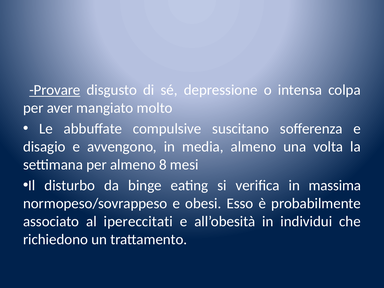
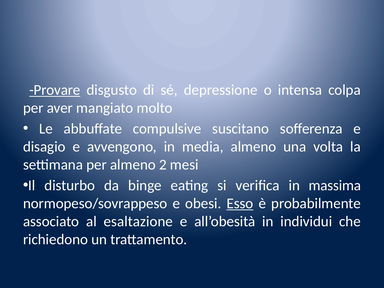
8: 8 -> 2
Esso underline: none -> present
ipereccitati: ipereccitati -> esaltazione
